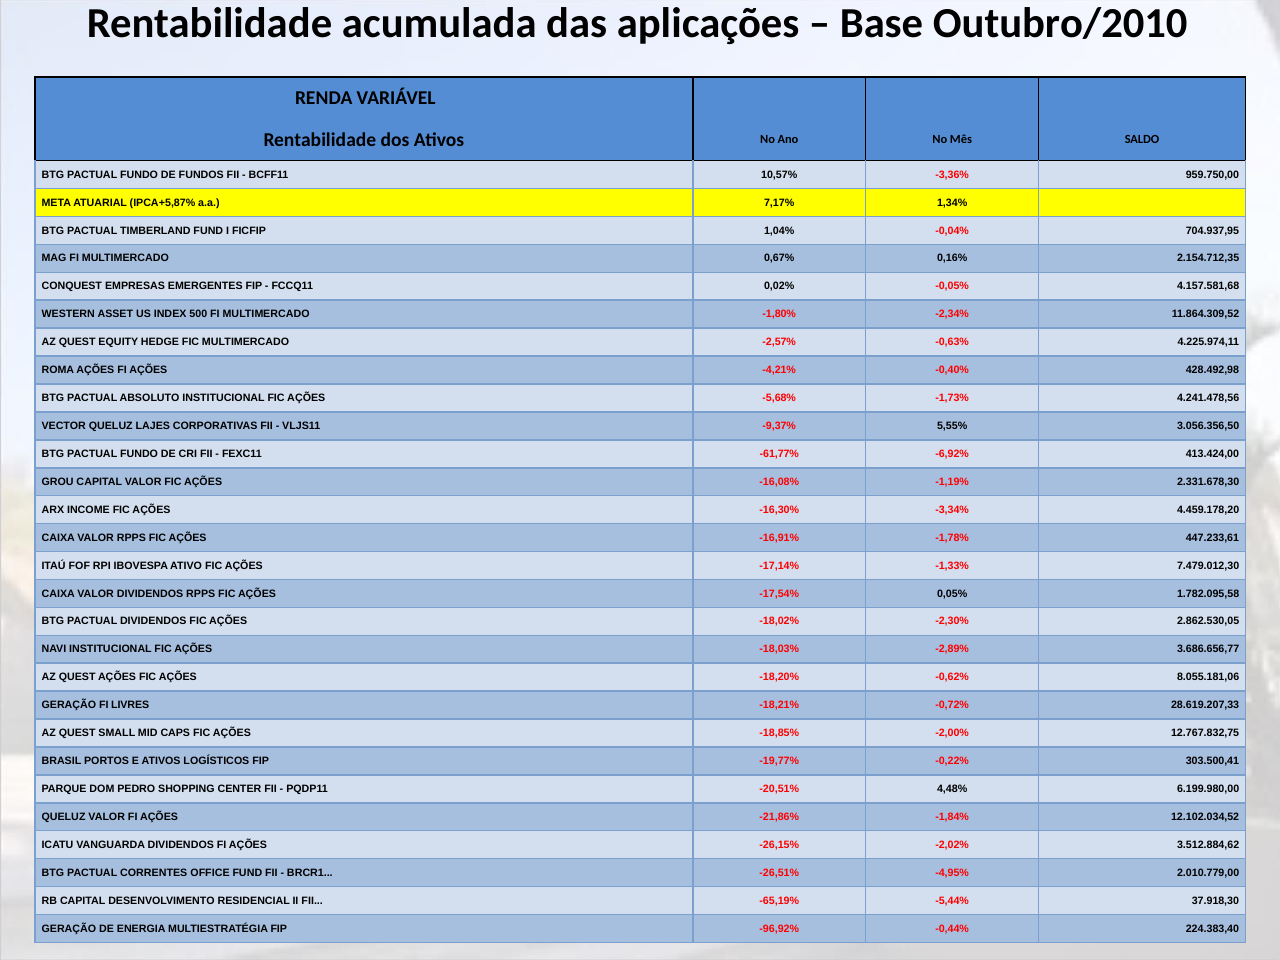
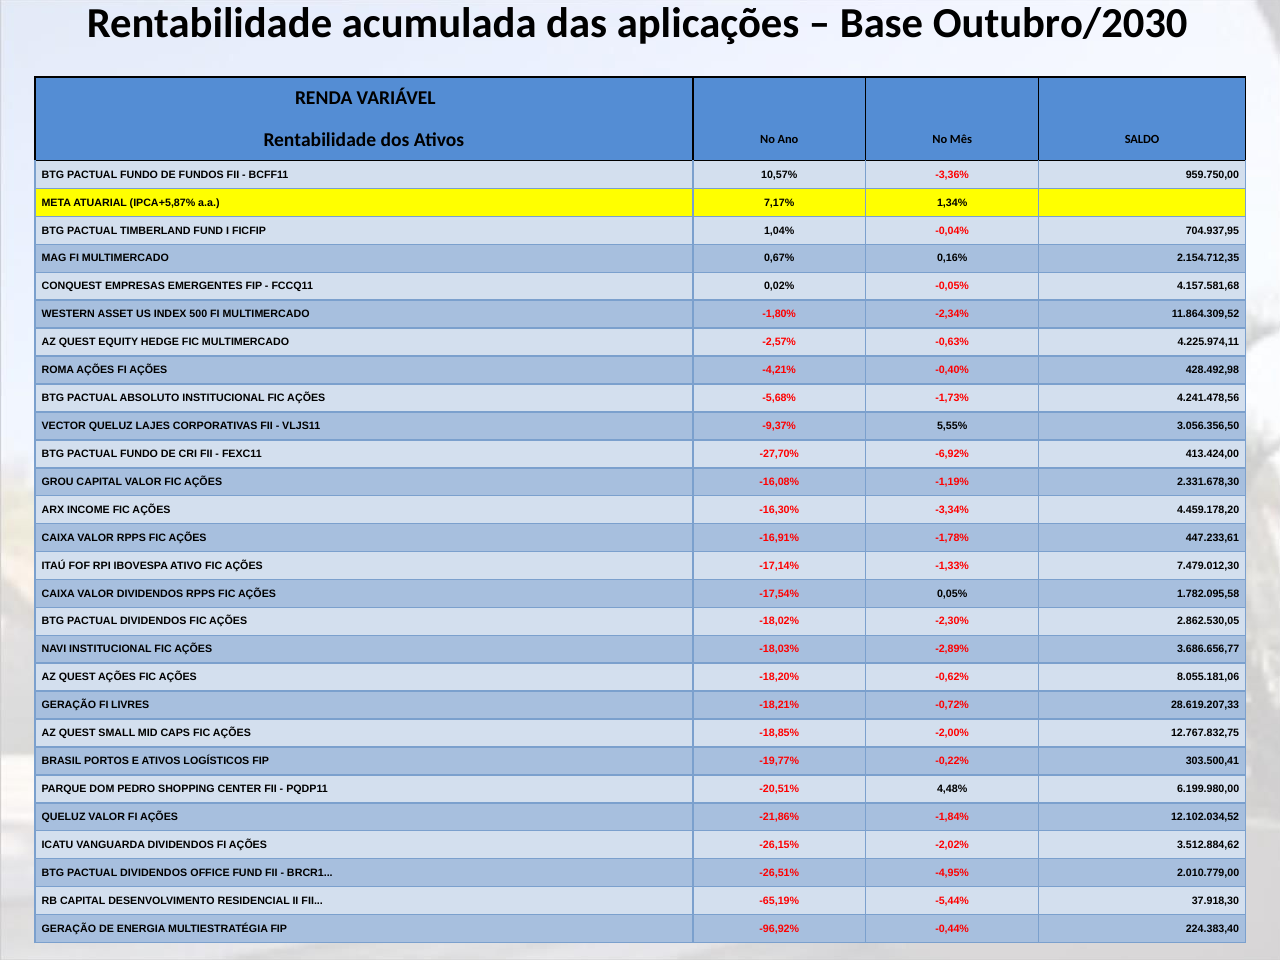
Outubro/2010: Outubro/2010 -> Outubro/2030
-61,77%: -61,77% -> -27,70%
CORRENTES at (154, 873): CORRENTES -> DIVIDENDOS
